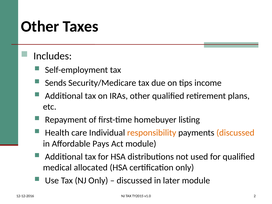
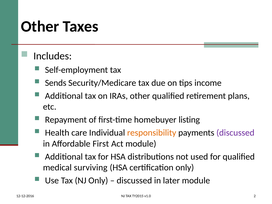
discussed at (235, 133) colour: orange -> purple
Pays: Pays -> First
allocated: allocated -> surviving
